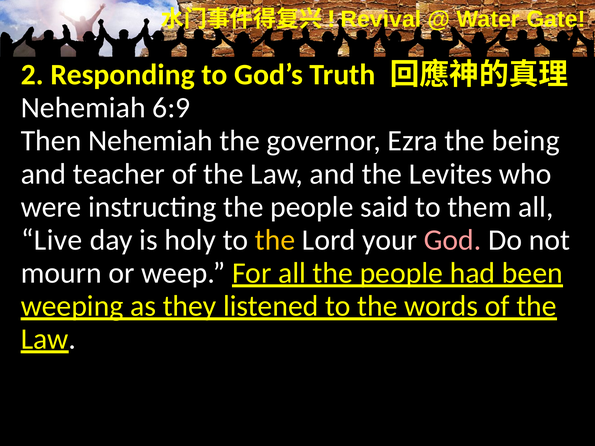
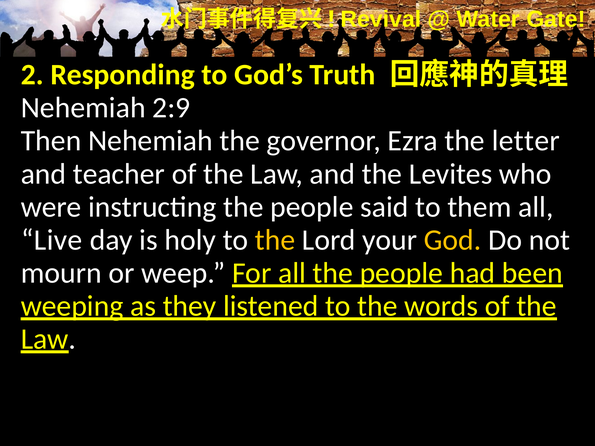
6:9: 6:9 -> 2:9
being: being -> letter
God colour: pink -> yellow
